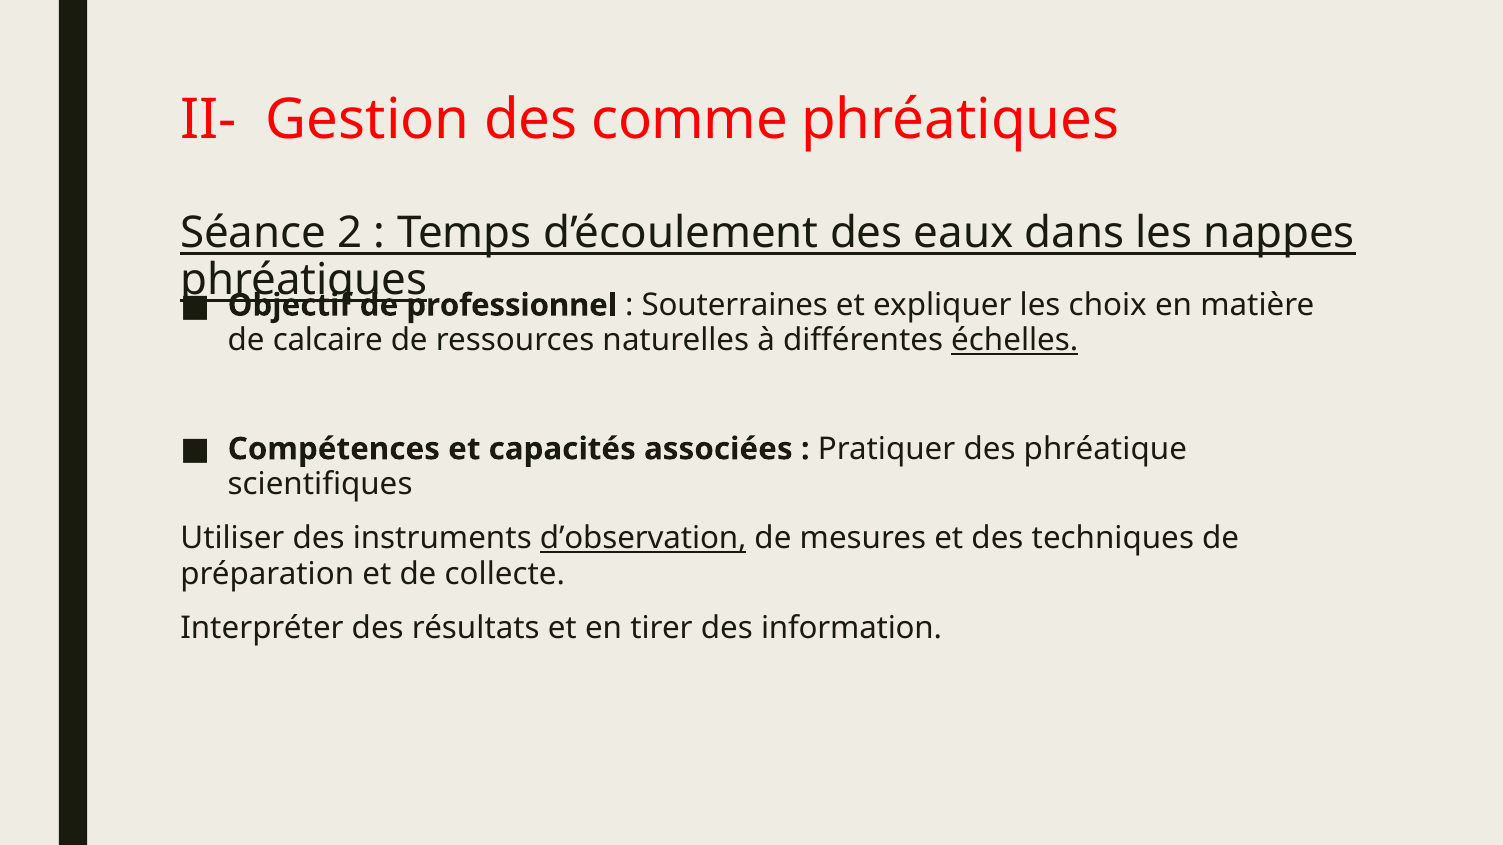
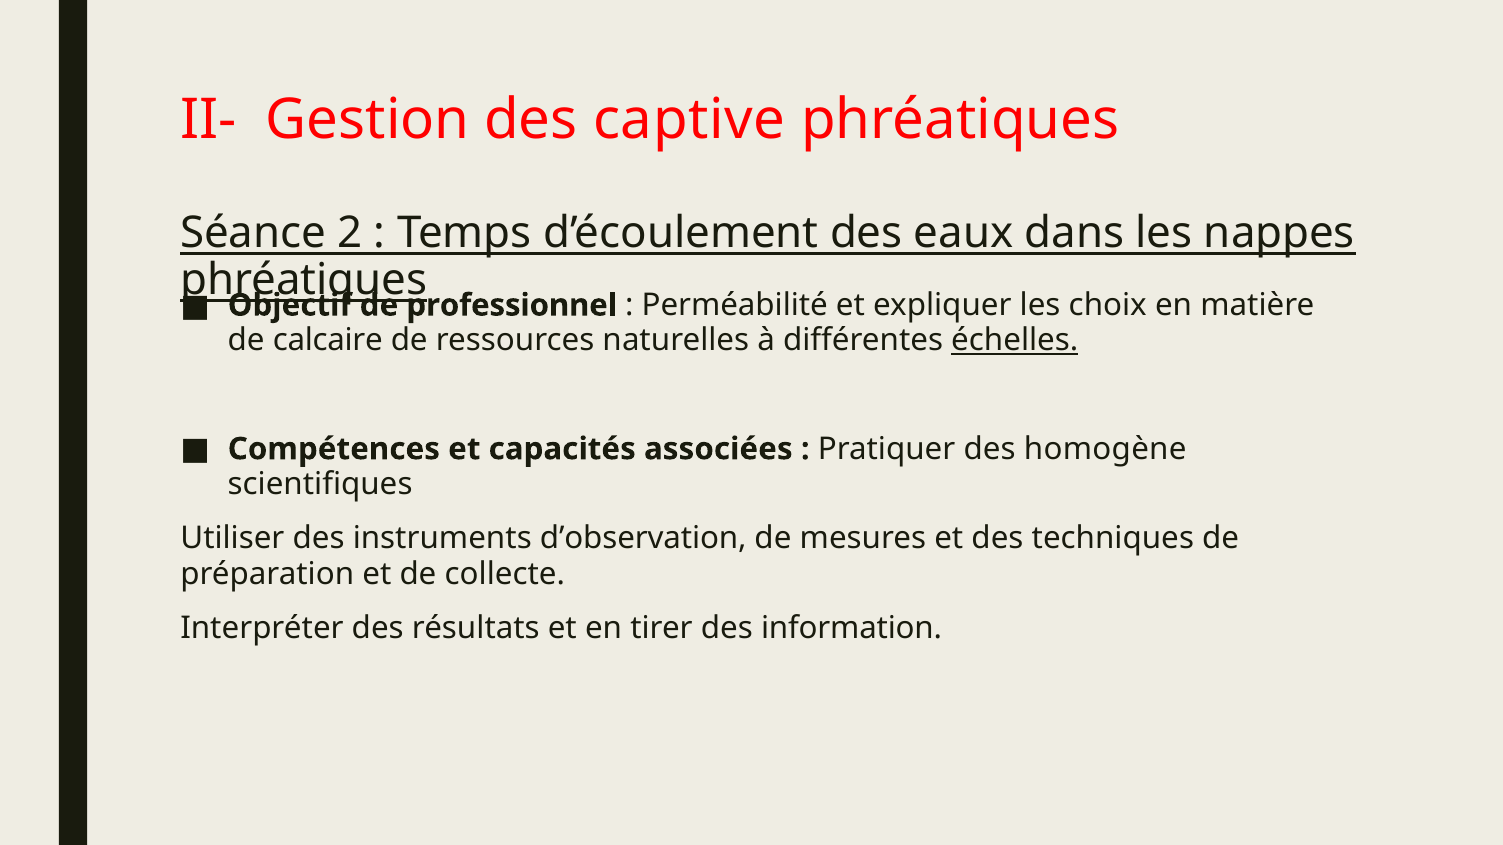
comme: comme -> captive
Souterraines: Souterraines -> Perméabilité
phréatique: phréatique -> homogène
d’observation underline: present -> none
